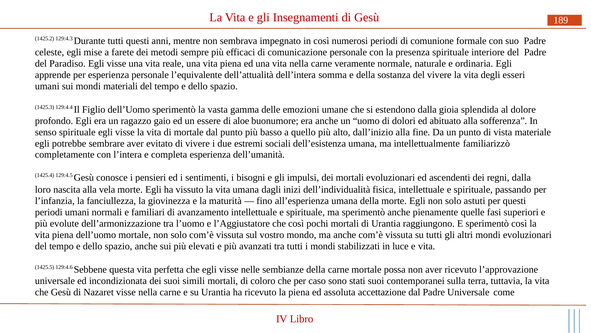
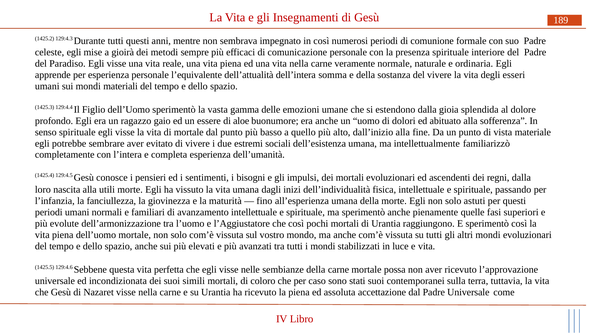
farete: farete -> gioirà
vela: vela -> utili
